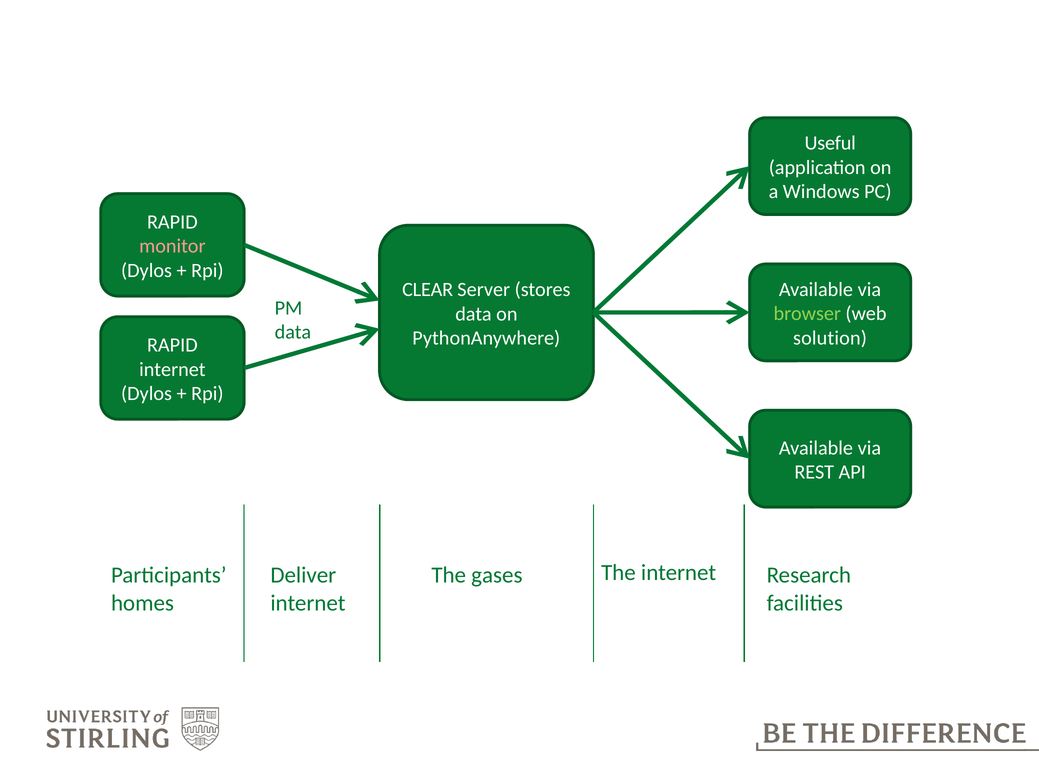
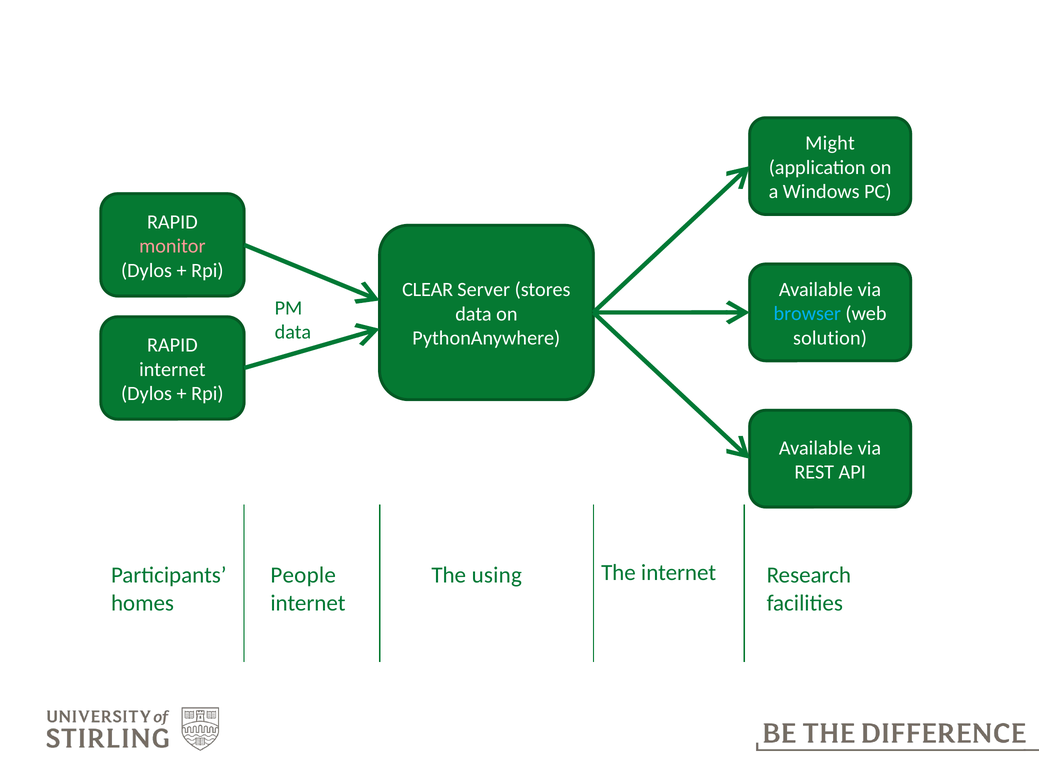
Useful: Useful -> Might
browser colour: light green -> light blue
Deliver: Deliver -> People
gases: gases -> using
